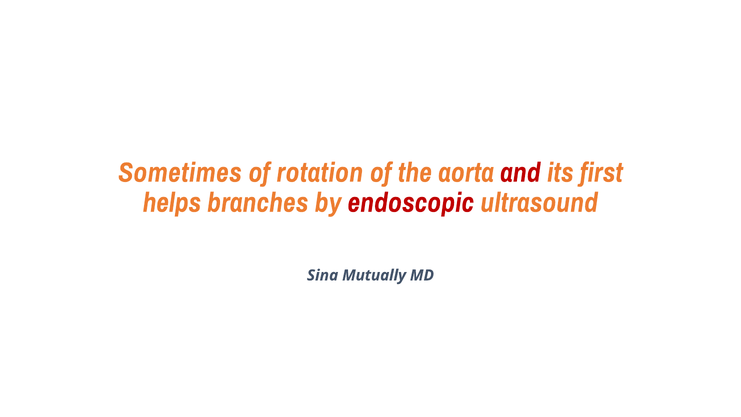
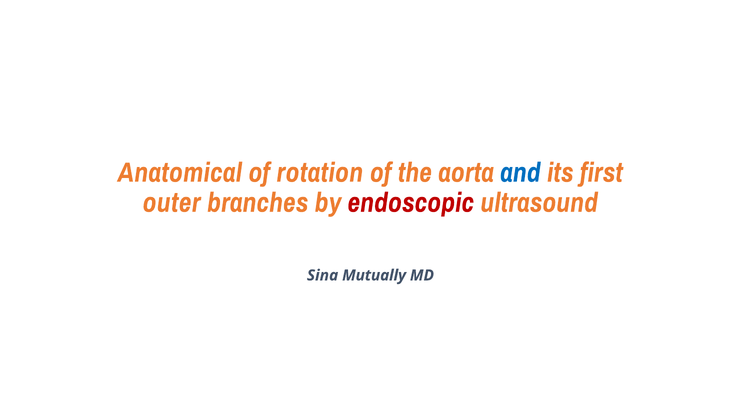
Sometimes: Sometimes -> Anatomical
and colour: red -> blue
helps: helps -> outer
